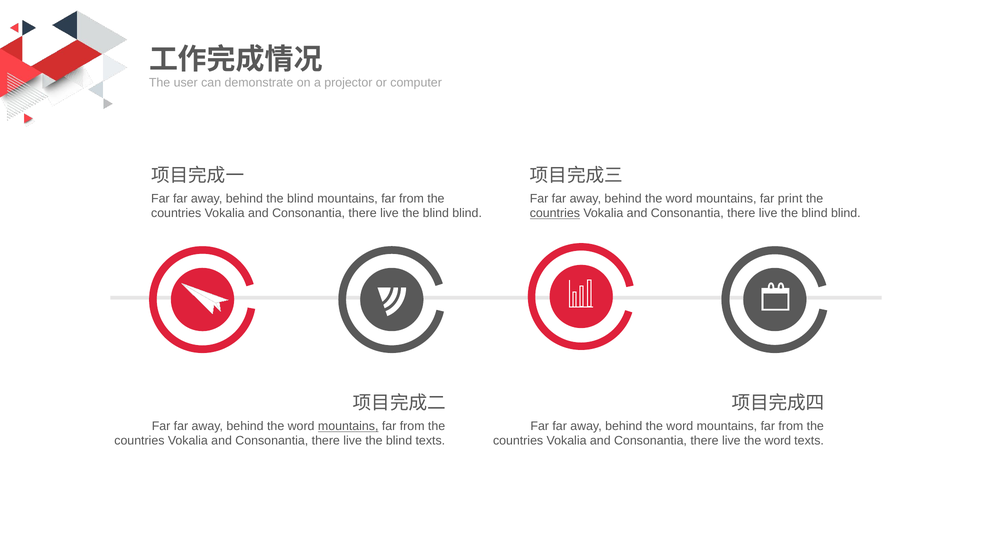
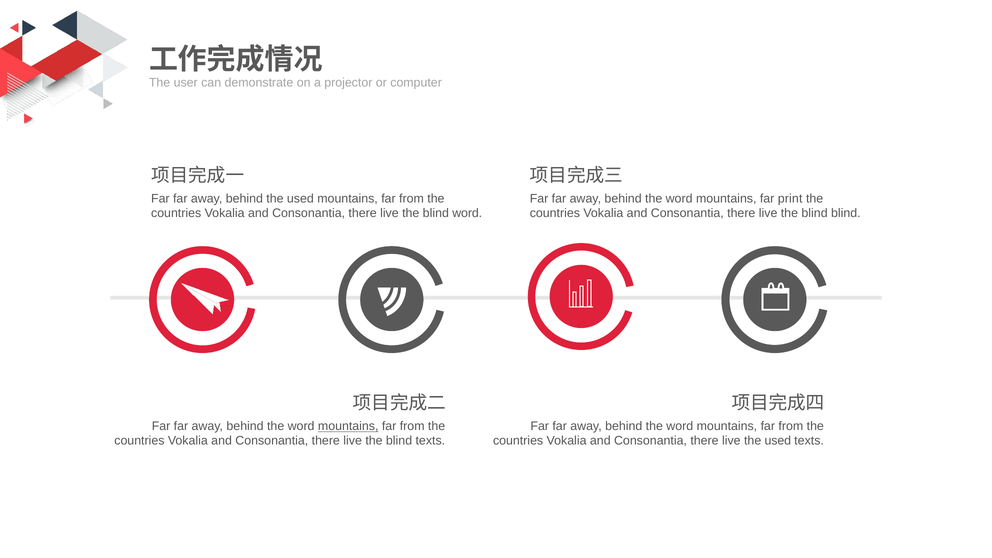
behind the blind: blind -> used
blind at (467, 213): blind -> word
countries at (555, 213) underline: present -> none
live the word: word -> used
